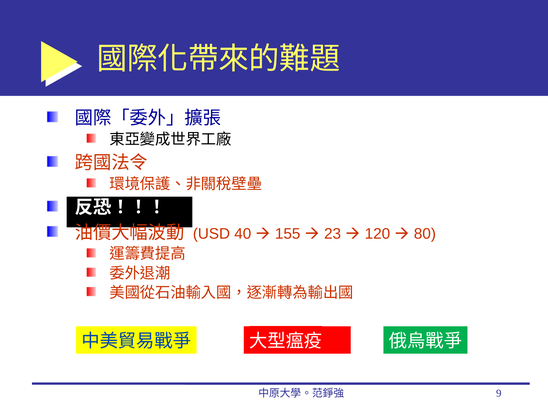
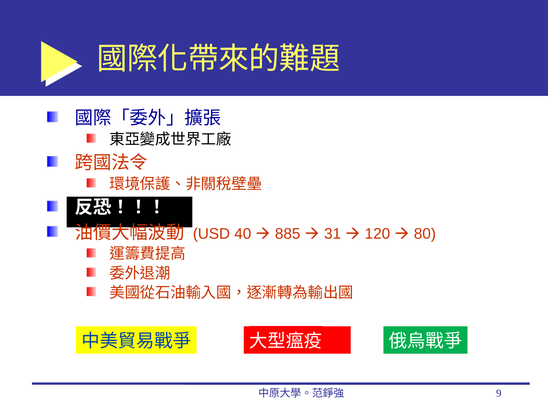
155: 155 -> 885
23: 23 -> 31
